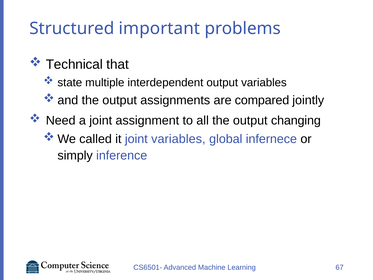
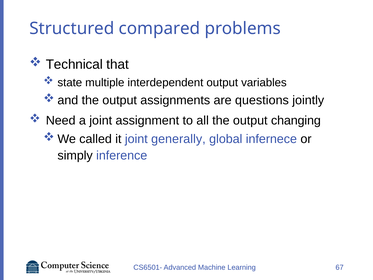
important: important -> compared
compared: compared -> questions
joint variables: variables -> generally
